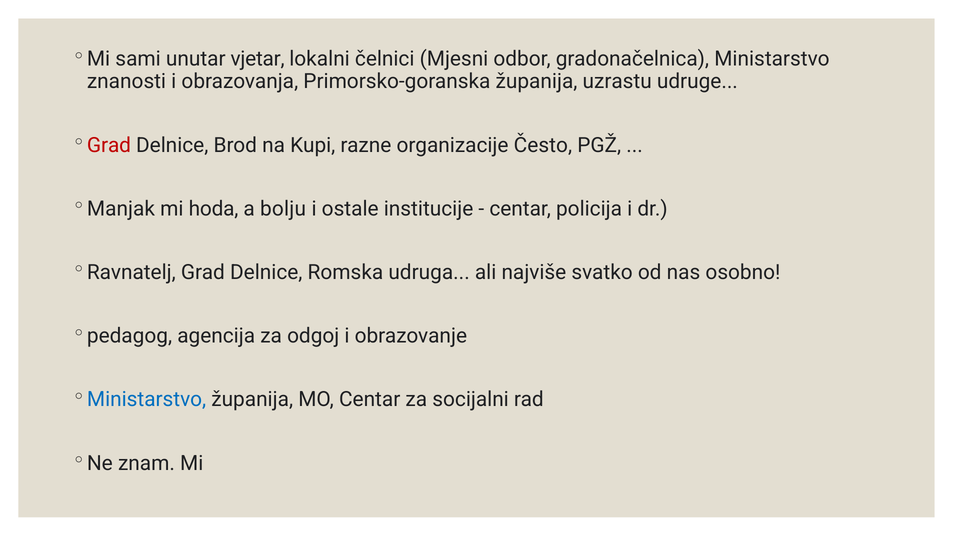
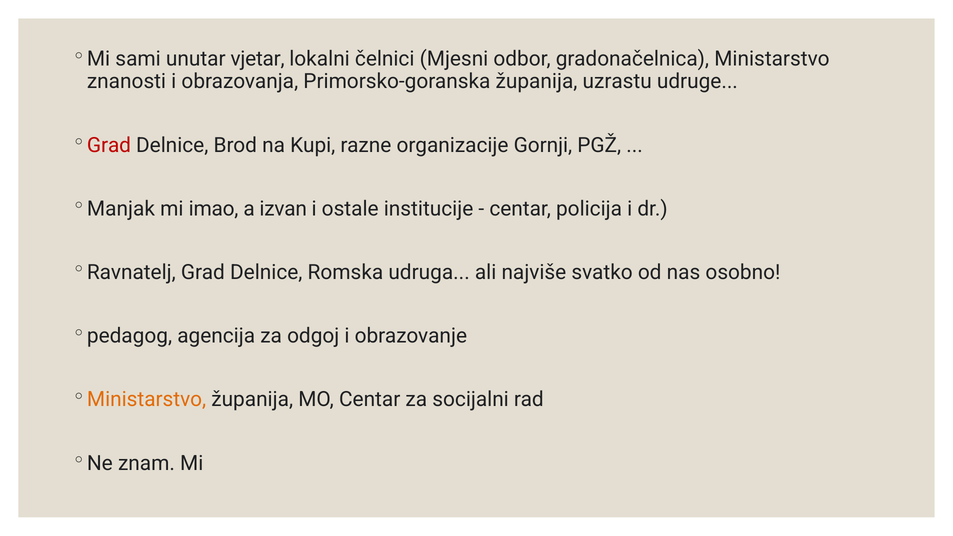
Često: Često -> Gornji
hoda: hoda -> imao
bolju: bolju -> izvan
Ministarstvo at (147, 400) colour: blue -> orange
